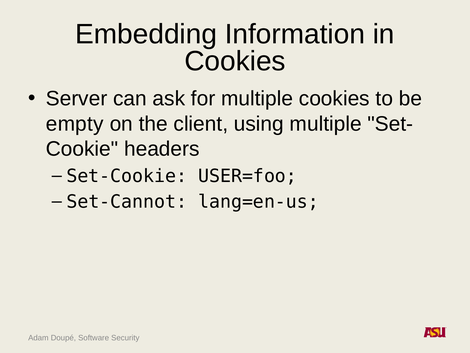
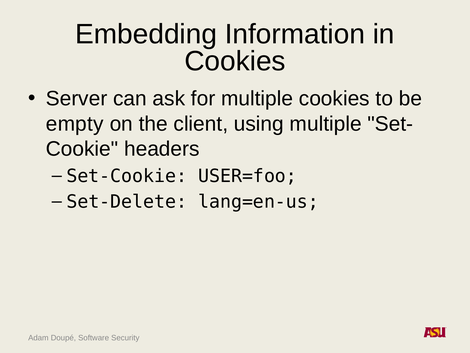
Set-Cannot: Set-Cannot -> Set-Delete
